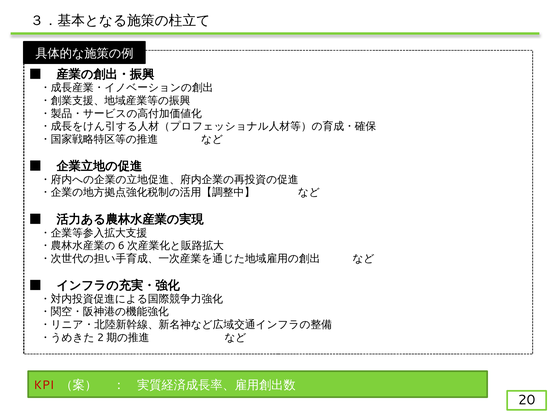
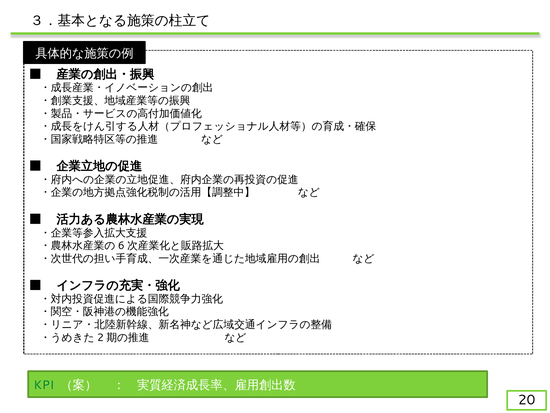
KPI colour: red -> green
